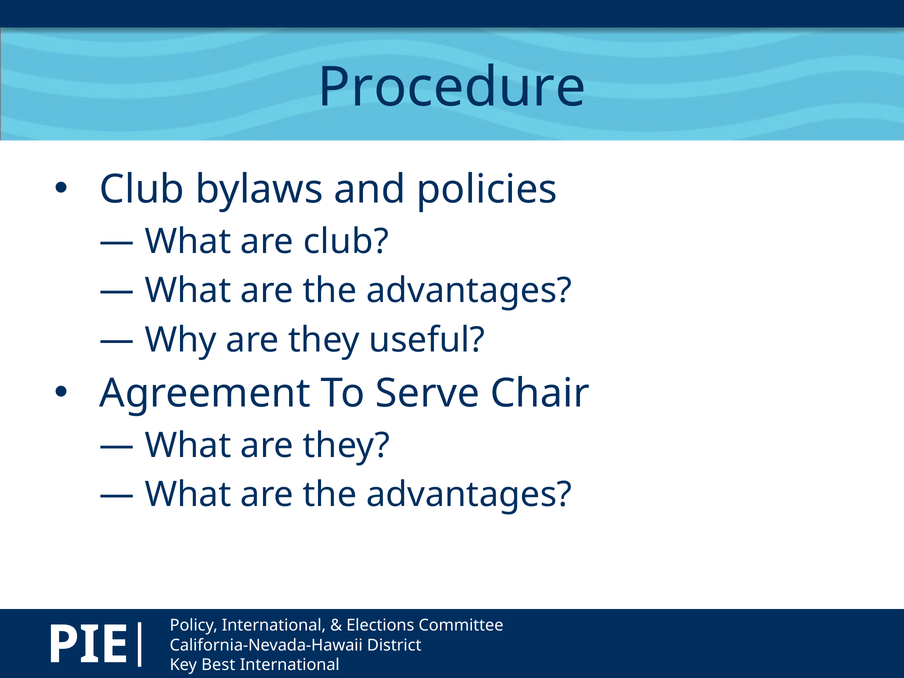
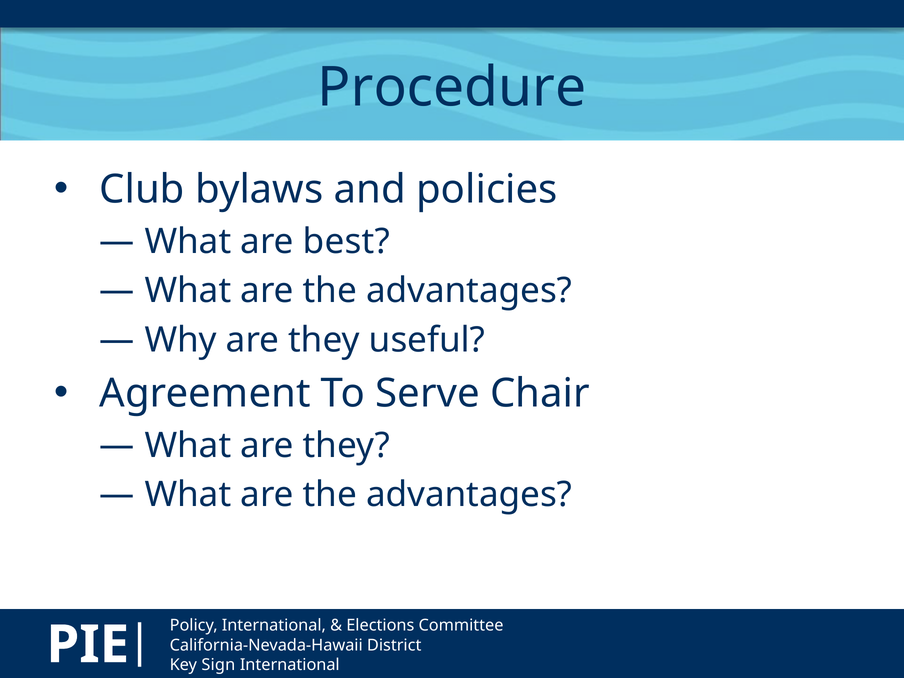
are club: club -> best
Best: Best -> Sign
